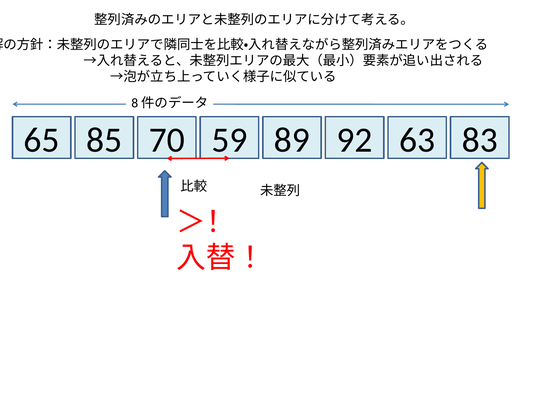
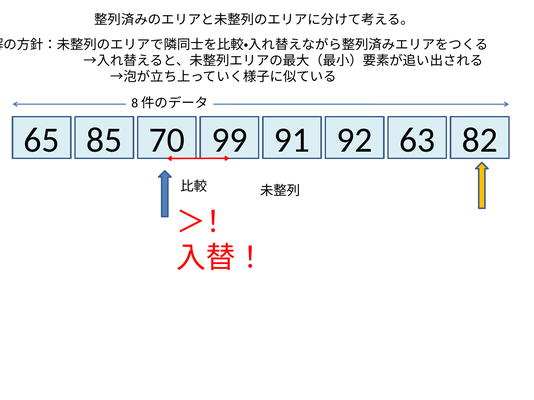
59: 59 -> 99
89: 89 -> 91
83: 83 -> 82
